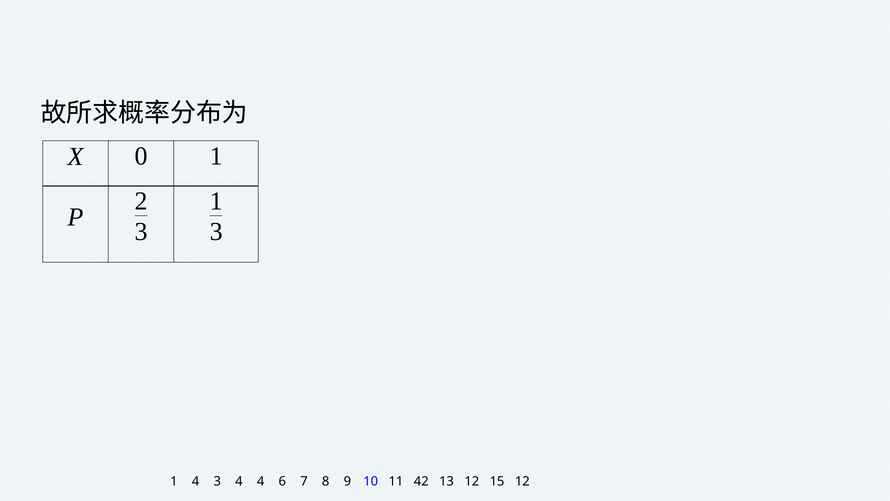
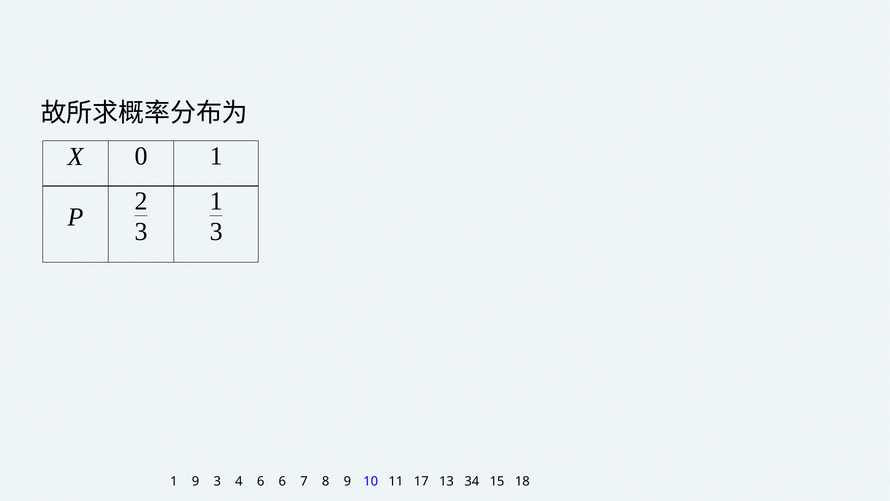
1 4: 4 -> 9
4 4: 4 -> 6
42: 42 -> 17
13 12: 12 -> 34
15 12: 12 -> 18
